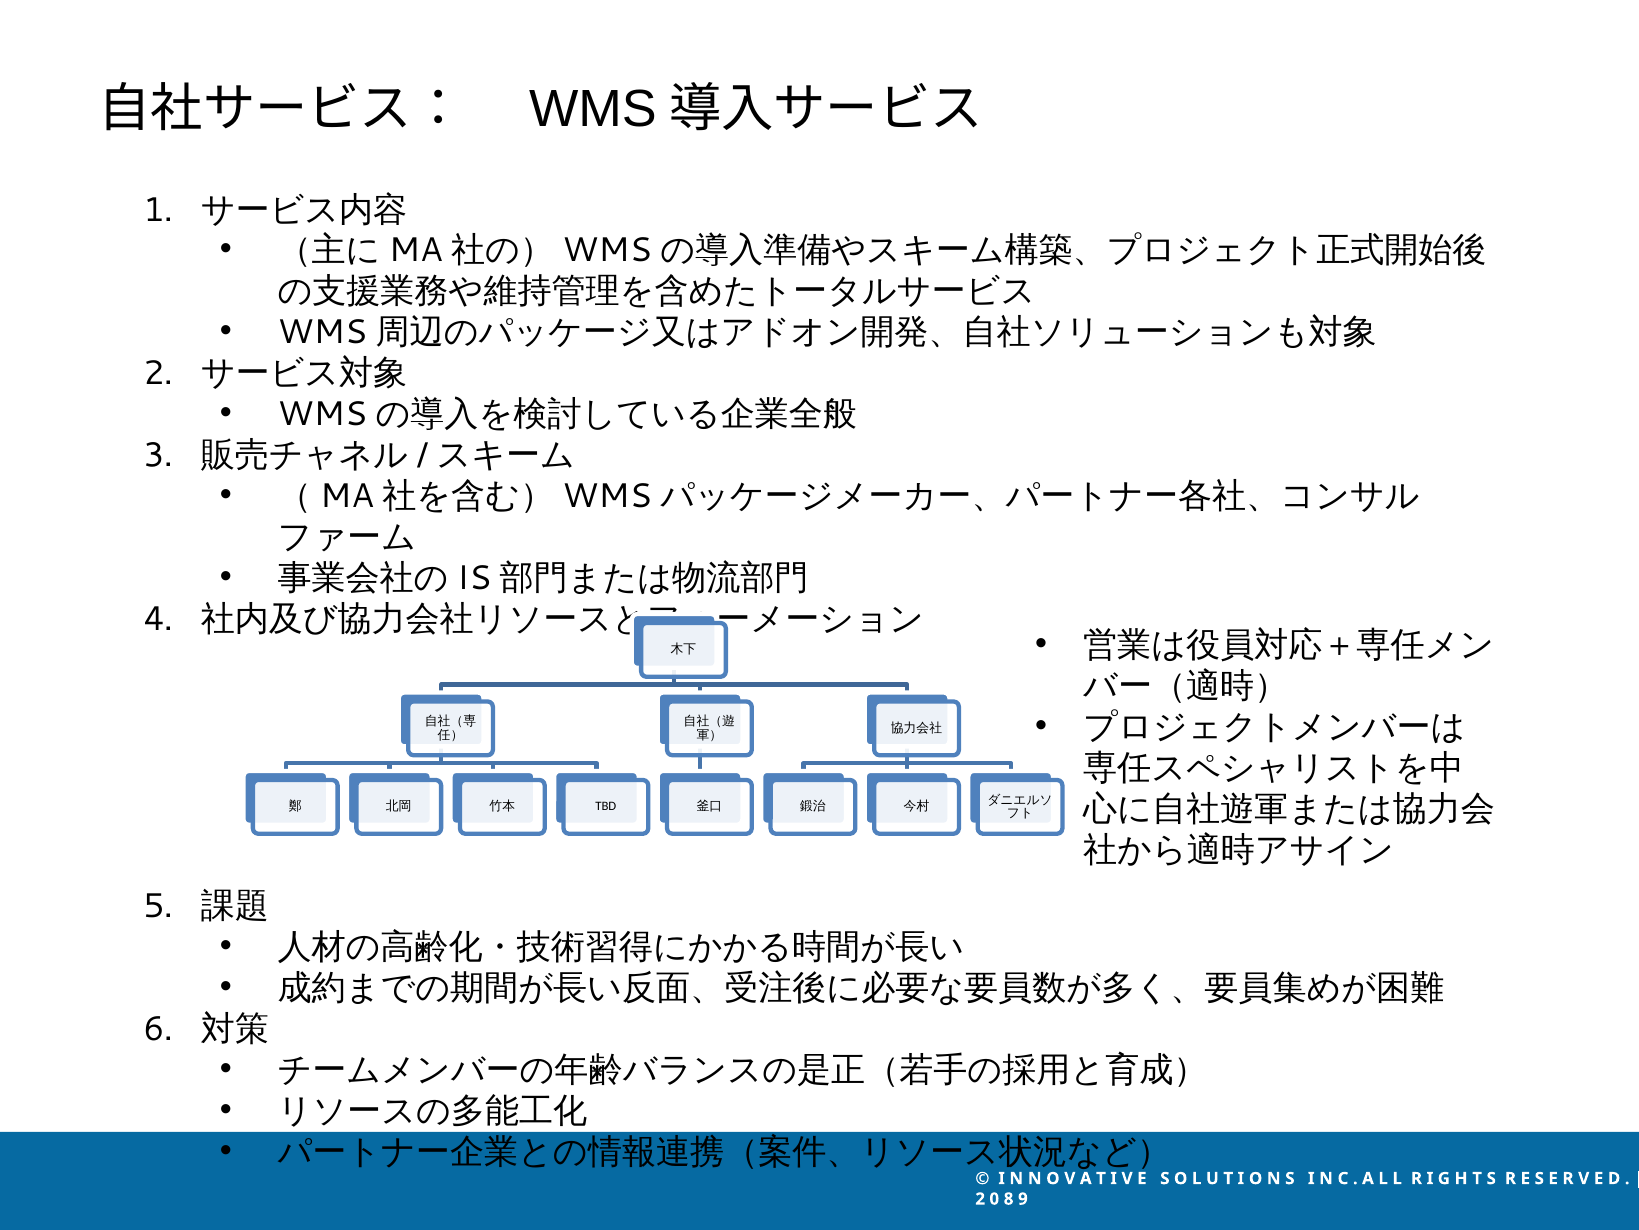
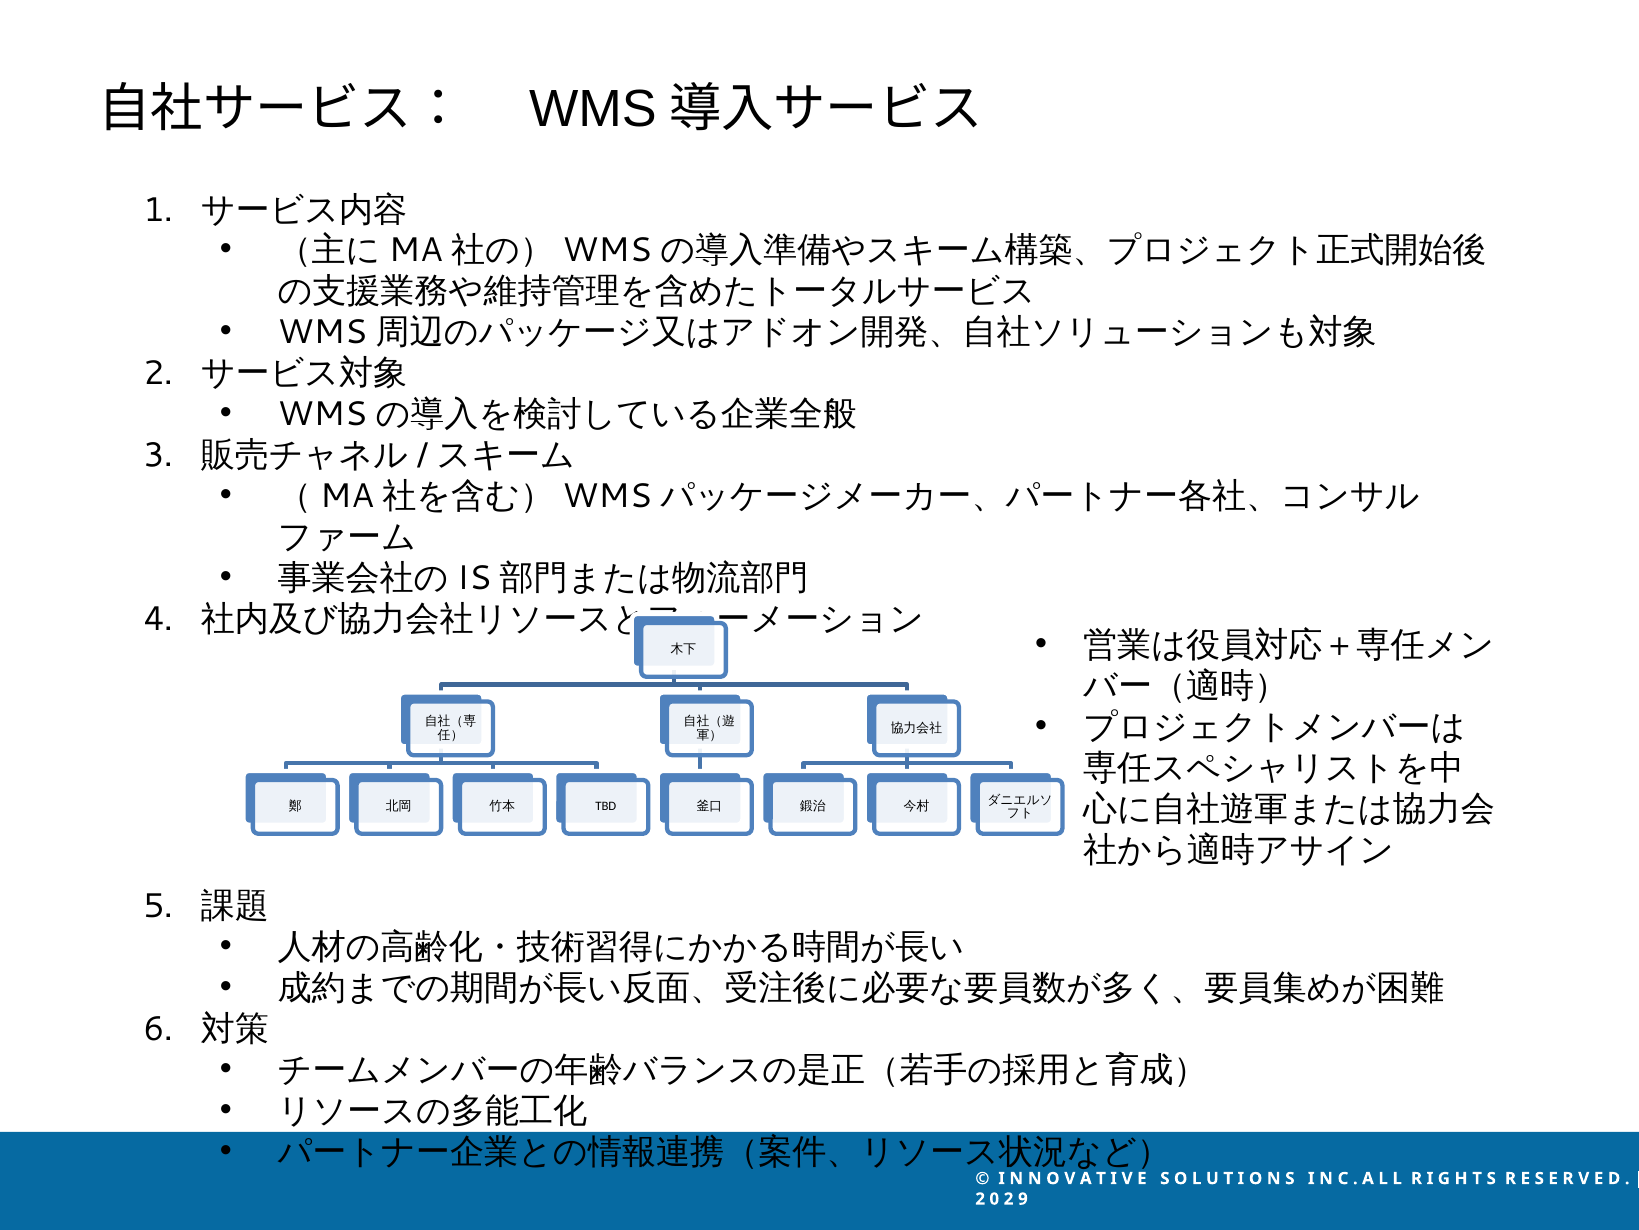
0 8: 8 -> 2
